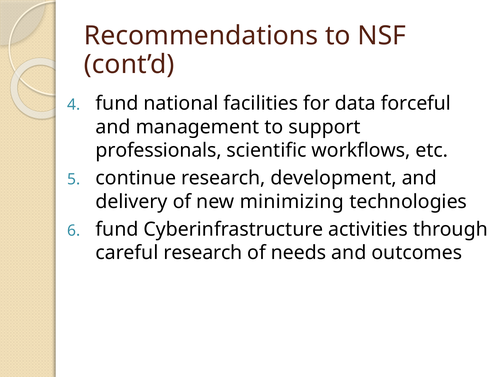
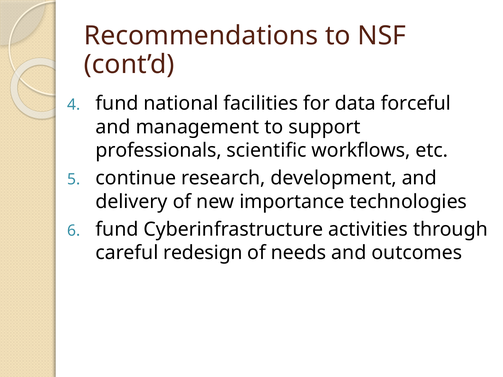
minimizing: minimizing -> importance
careful research: research -> redesign
